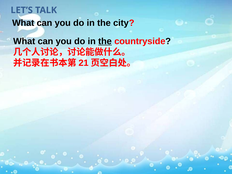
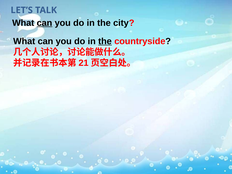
can at (45, 23) underline: none -> present
